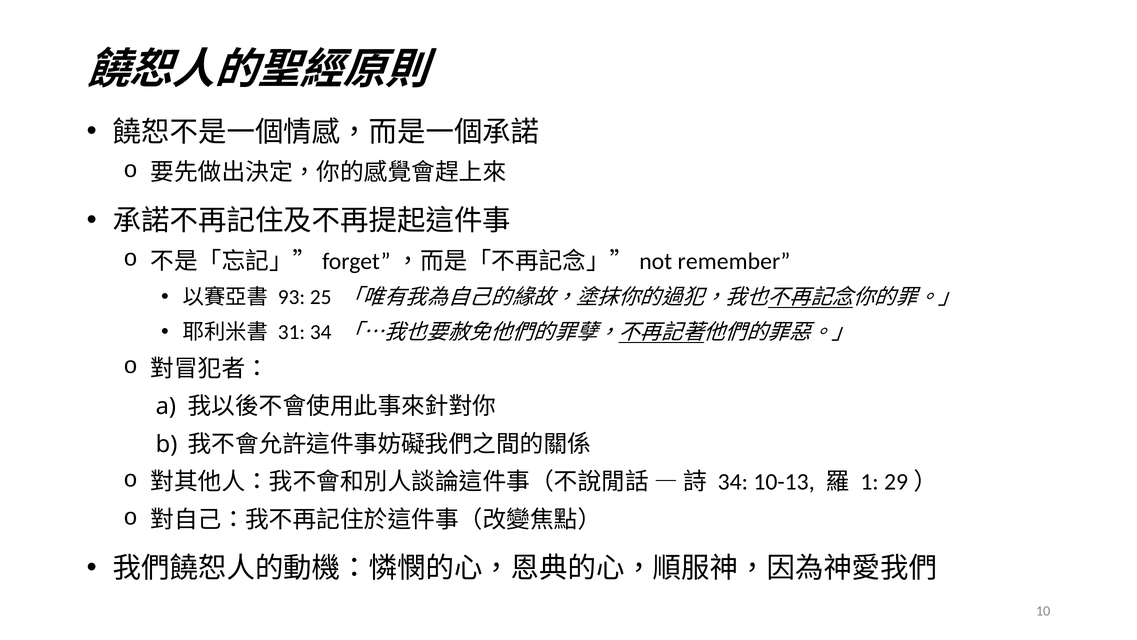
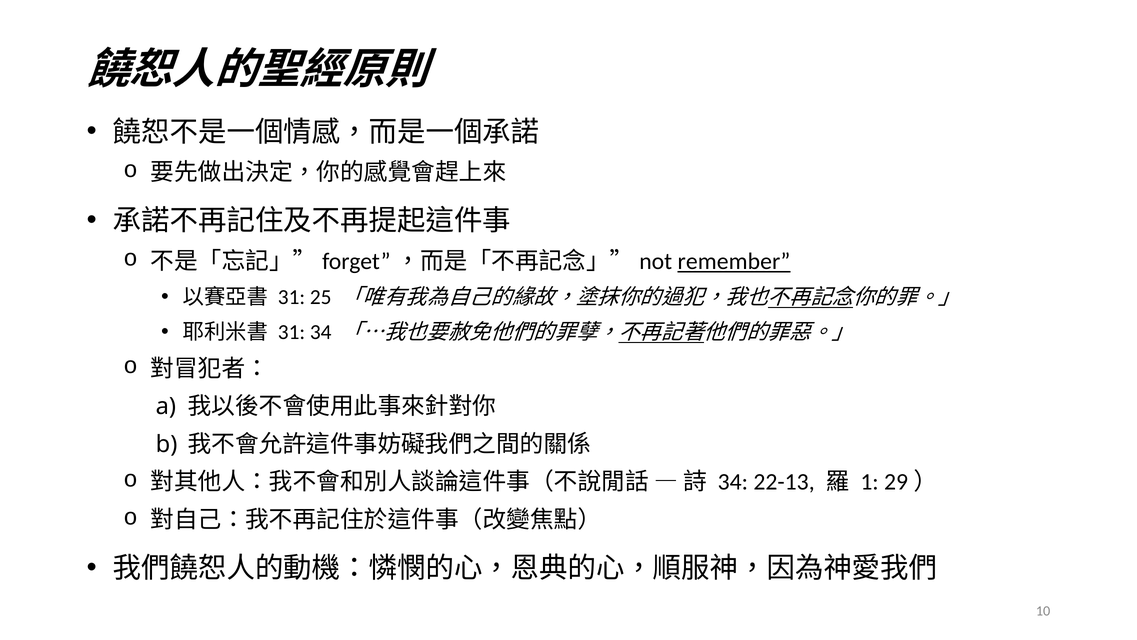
remember underline: none -> present
93 at (291, 297): 93 -> 31
10-13: 10-13 -> 22-13
